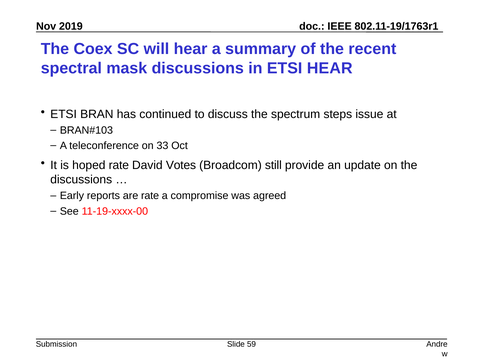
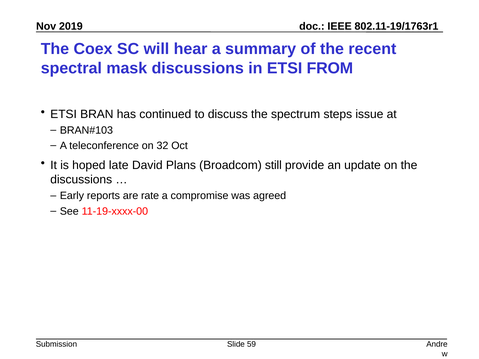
ETSI HEAR: HEAR -> FROM
33: 33 -> 32
hoped rate: rate -> late
Votes: Votes -> Plans
